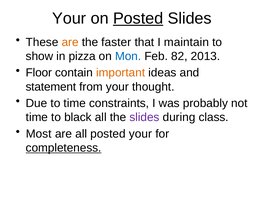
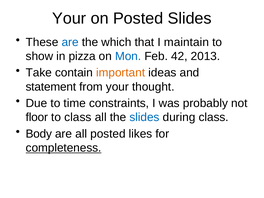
Posted at (138, 18) underline: present -> none
are at (70, 42) colour: orange -> blue
faster: faster -> which
82: 82 -> 42
Floor: Floor -> Take
time at (37, 117): time -> floor
to black: black -> class
slides at (144, 117) colour: purple -> blue
Most: Most -> Body
posted your: your -> likes
